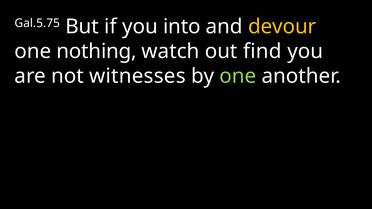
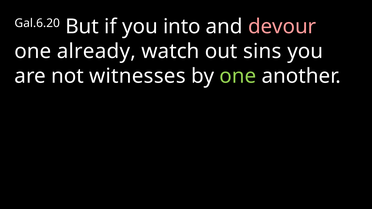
Gal.5.75: Gal.5.75 -> Gal.6.20
devour colour: yellow -> pink
nothing: nothing -> already
find: find -> sins
